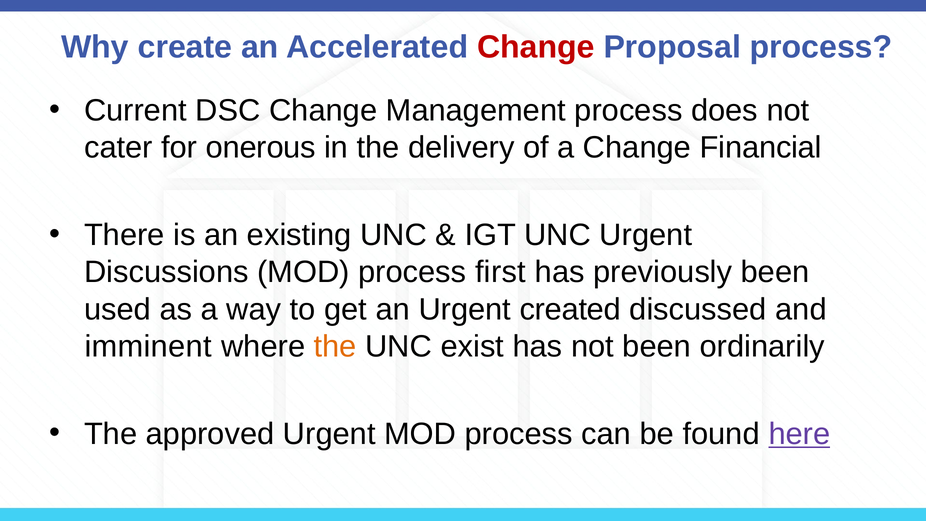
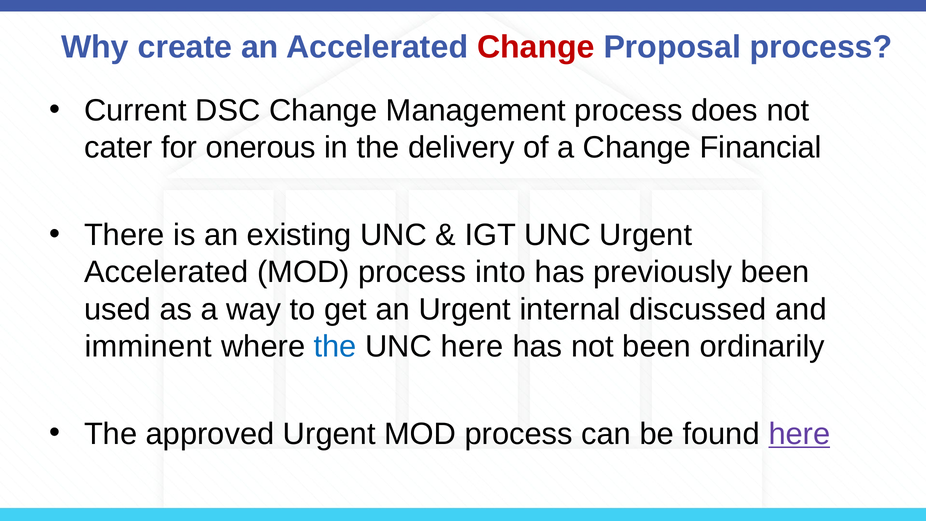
Discussions at (166, 272): Discussions -> Accelerated
first: first -> into
created: created -> internal
the at (335, 346) colour: orange -> blue
UNC exist: exist -> here
